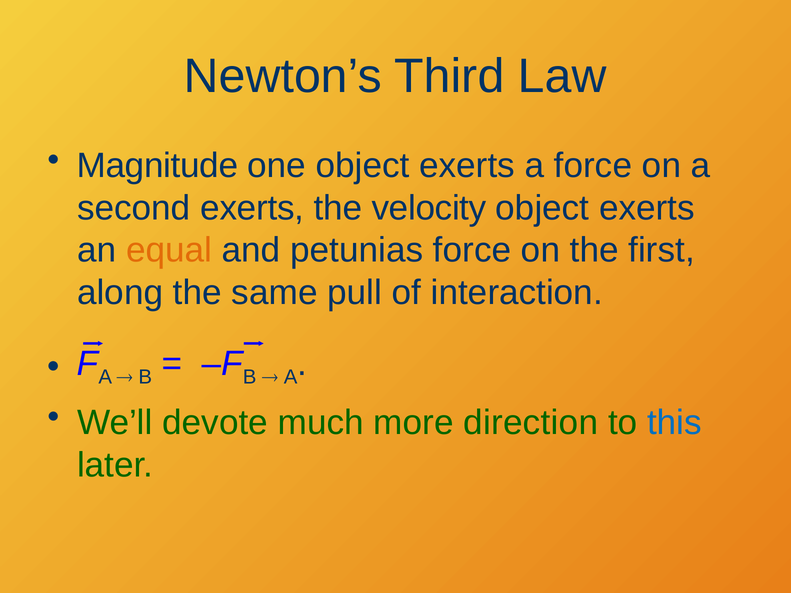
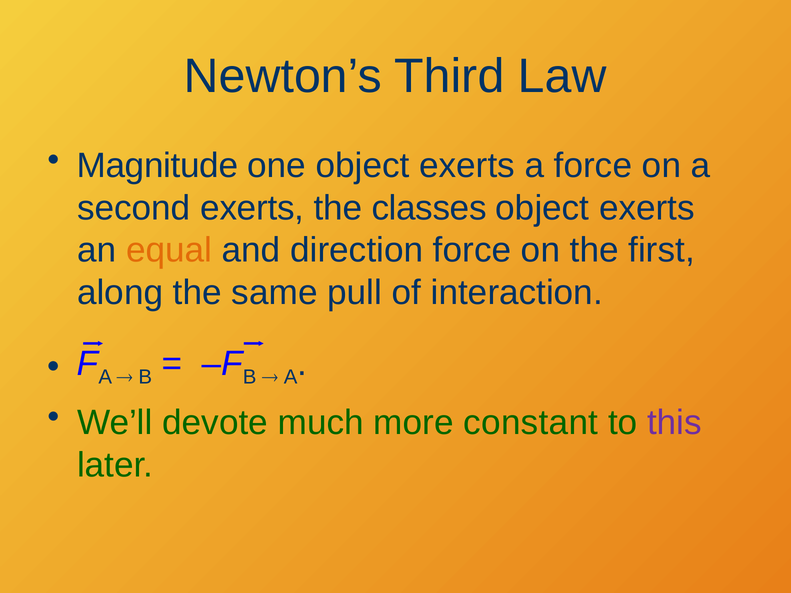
velocity: velocity -> classes
petunias: petunias -> direction
direction: direction -> constant
this colour: blue -> purple
